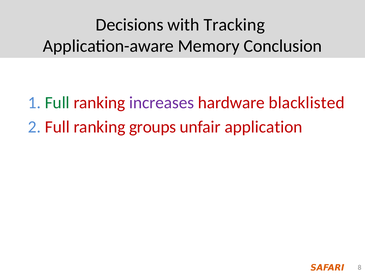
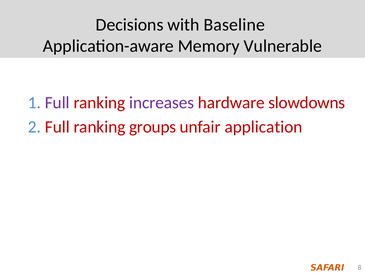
Tracking: Tracking -> Baseline
Conclusion: Conclusion -> Vulnerable
Full at (57, 103) colour: green -> purple
blacklisted: blacklisted -> slowdowns
